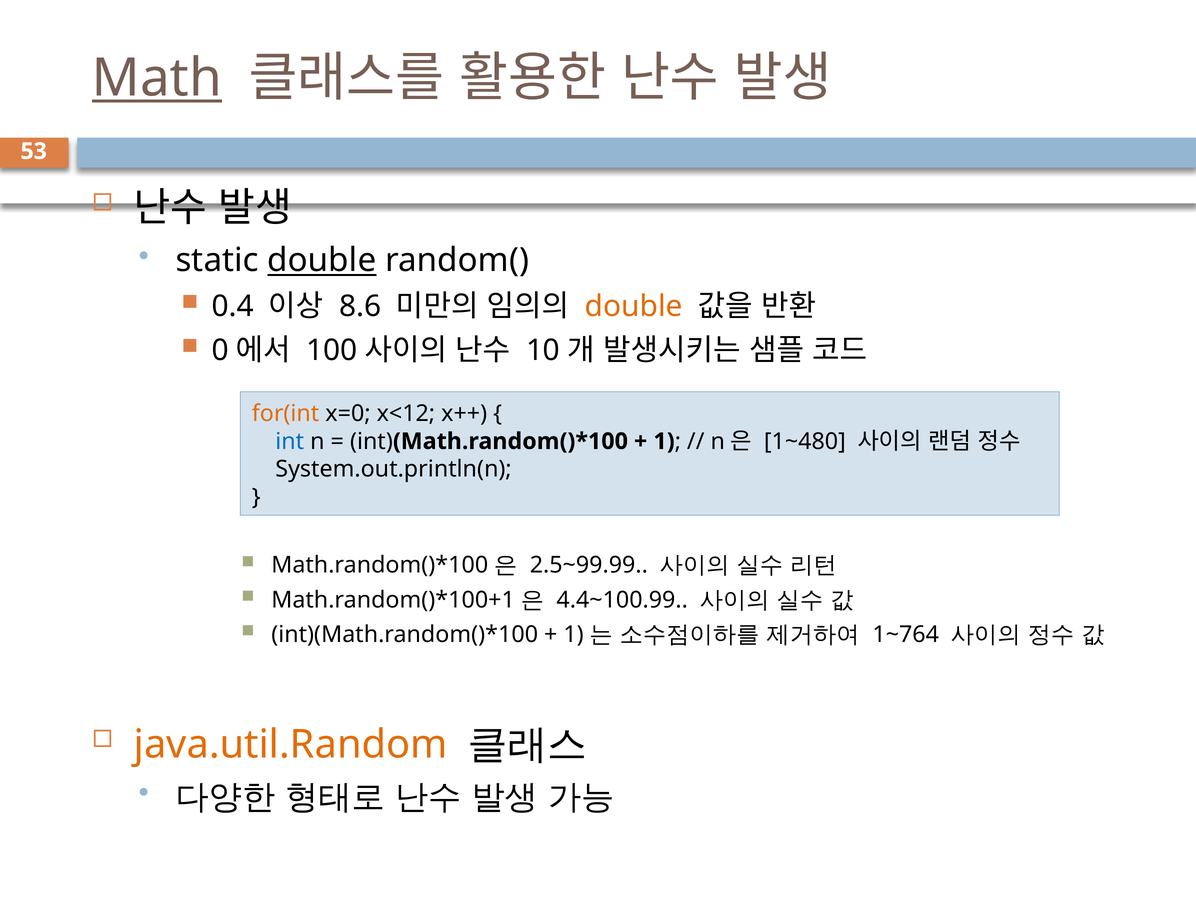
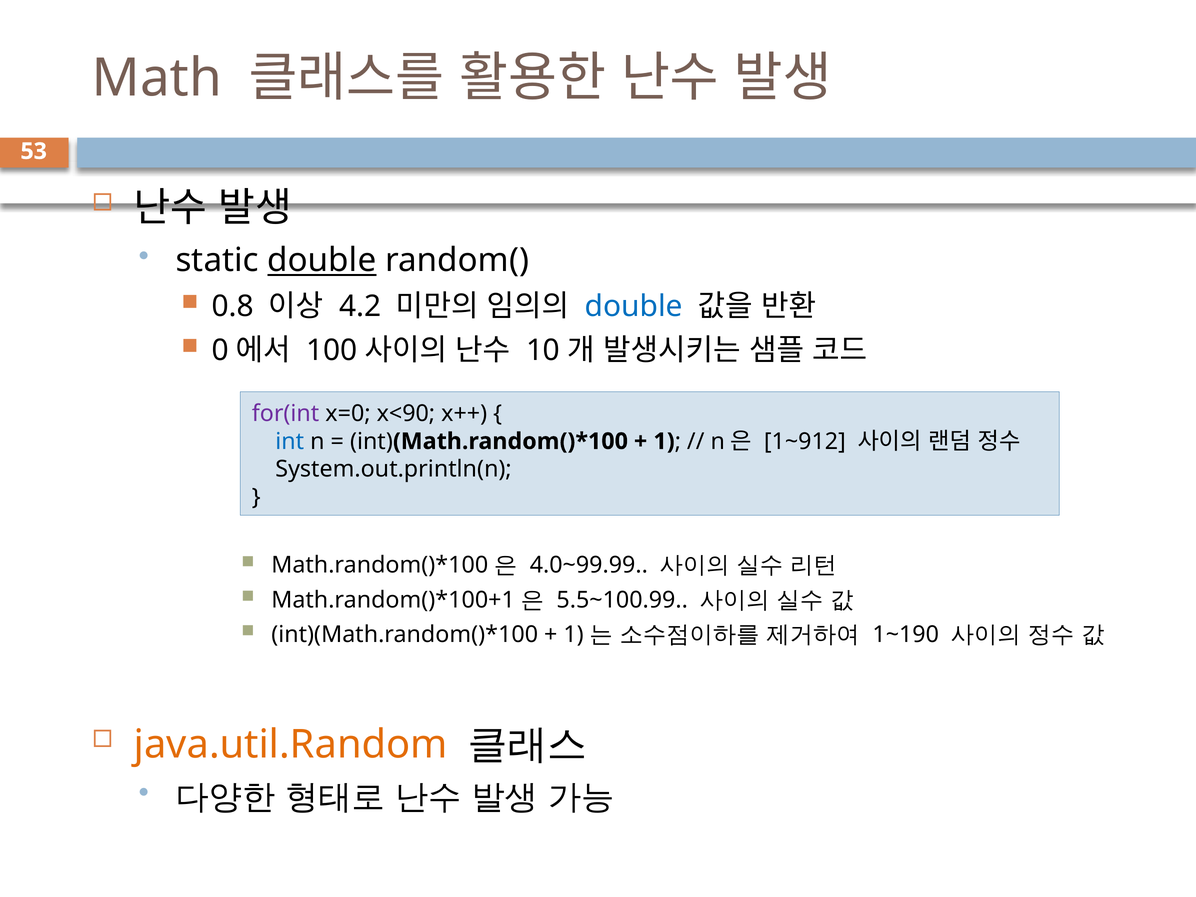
Math underline: present -> none
0.4: 0.4 -> 0.8
8.6: 8.6 -> 4.2
double at (634, 306) colour: orange -> blue
for(int colour: orange -> purple
x<12: x<12 -> x<90
1~480: 1~480 -> 1~912
2.5~99.99: 2.5~99.99 -> 4.0~99.99
4.4~100.99: 4.4~100.99 -> 5.5~100.99
1~764: 1~764 -> 1~190
